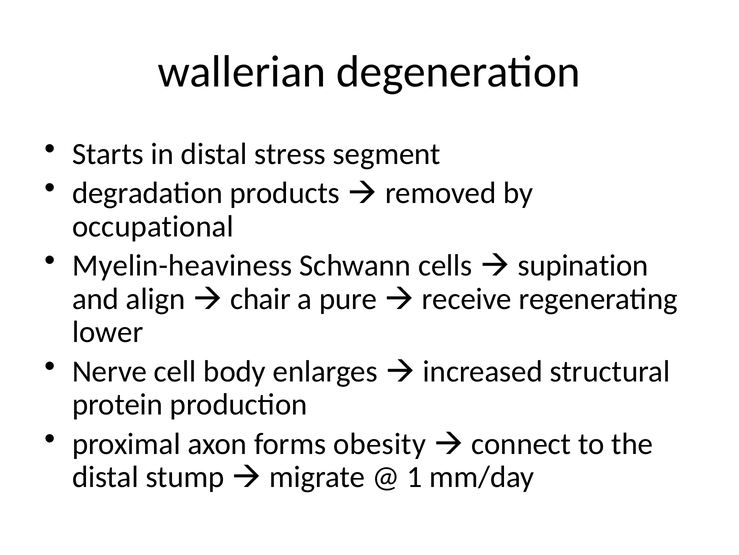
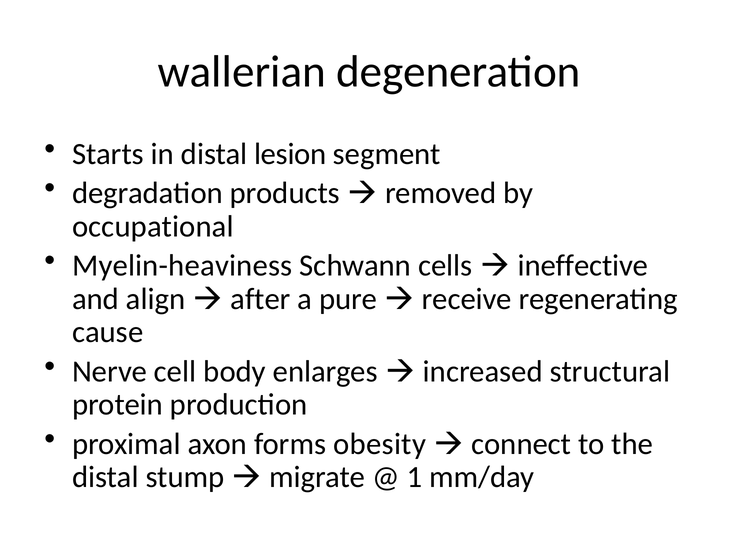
stress: stress -> lesion
supination: supination -> ineffective
chair: chair -> after
lower: lower -> cause
